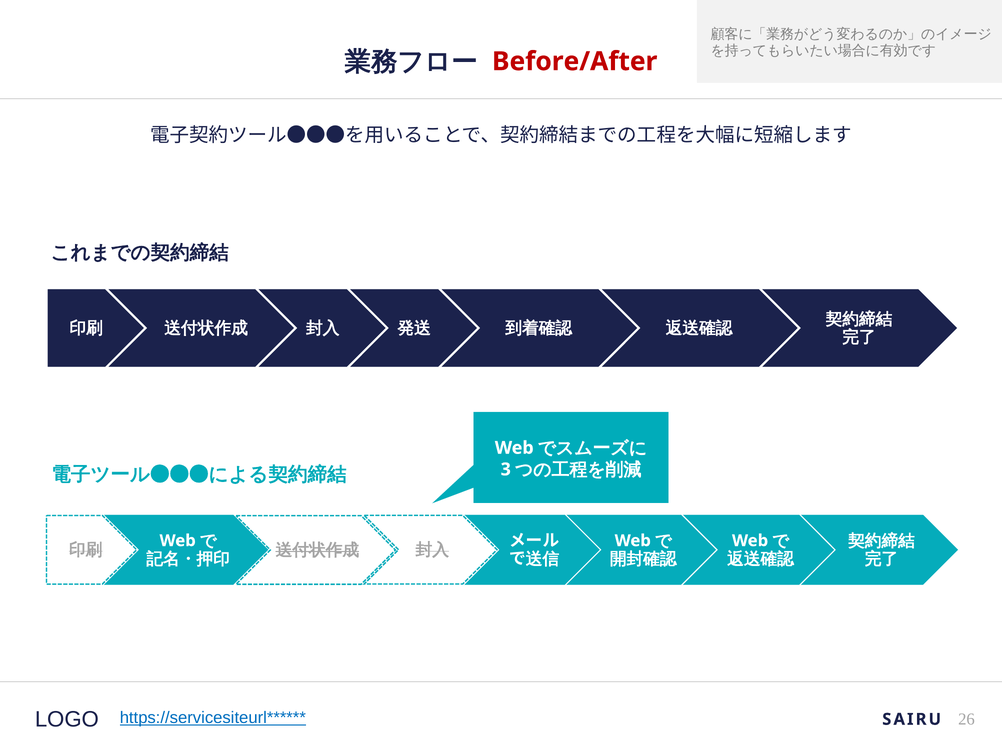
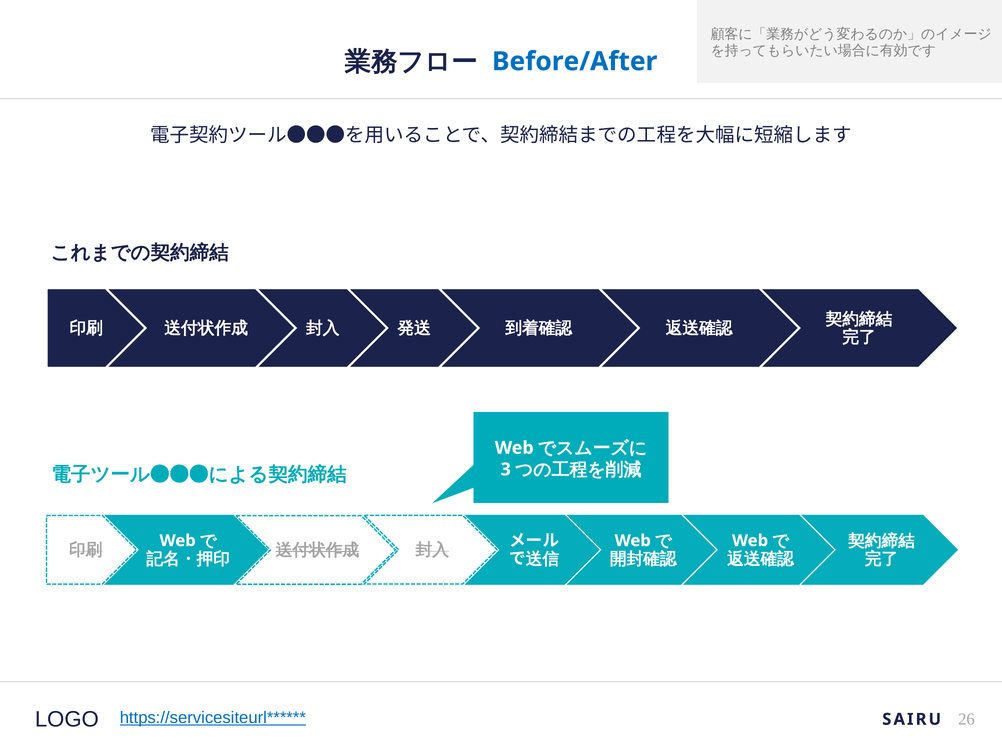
Before/After colour: red -> blue
